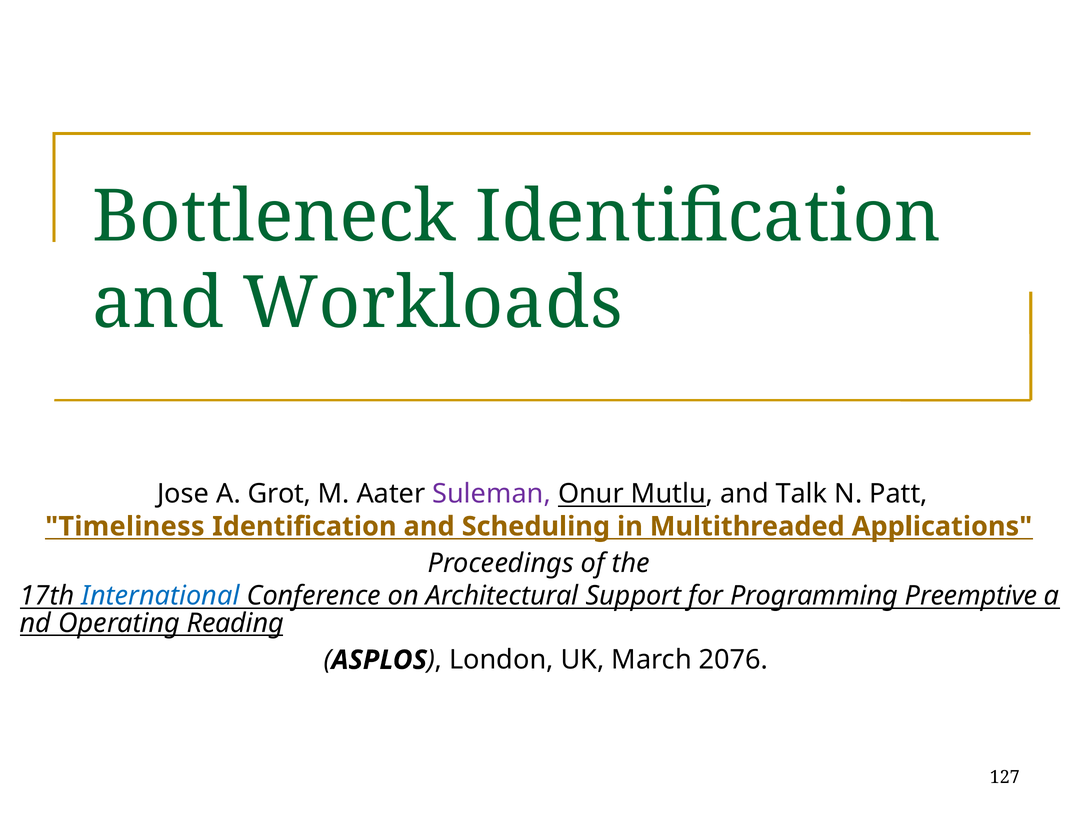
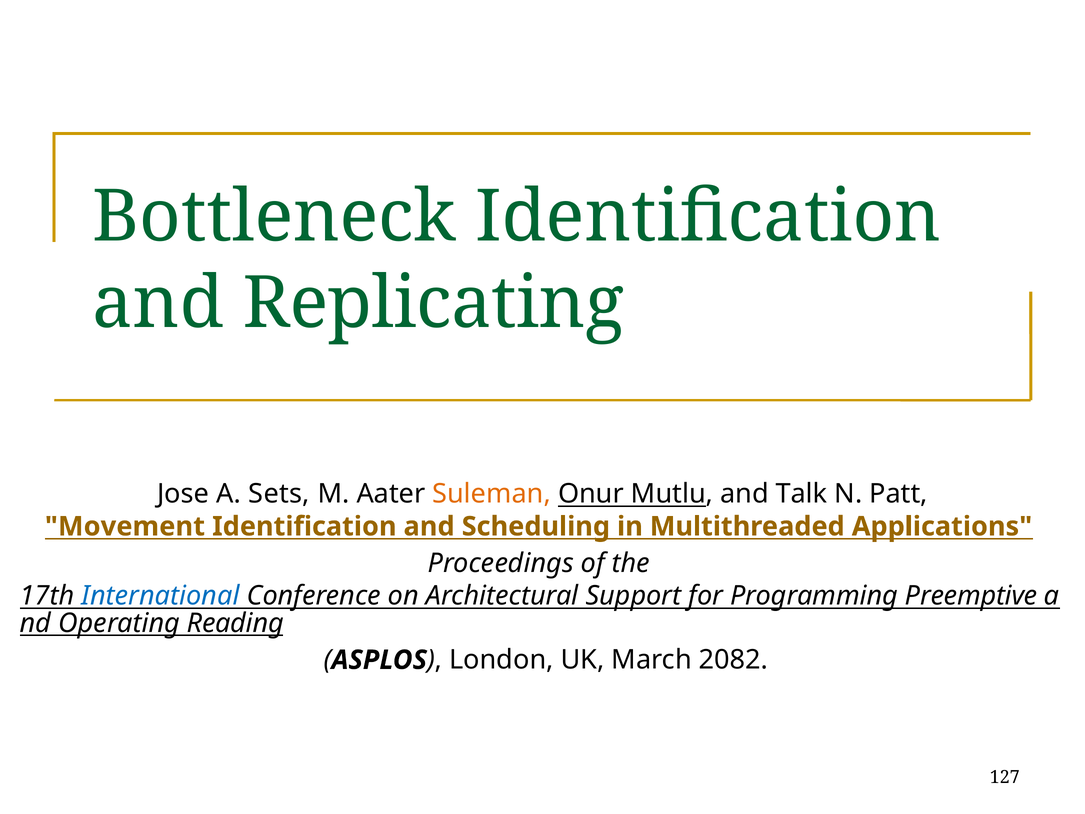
Workloads: Workloads -> Replicating
Grot: Grot -> Sets
Suleman colour: purple -> orange
Timeliness: Timeliness -> Movement
2076: 2076 -> 2082
